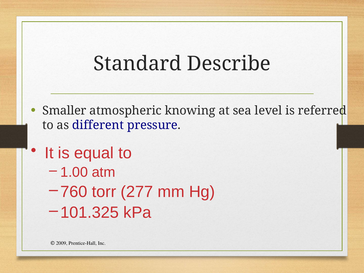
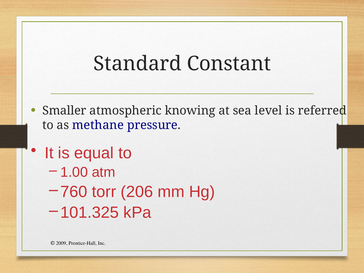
Describe: Describe -> Constant
different: different -> methane
277: 277 -> 206
